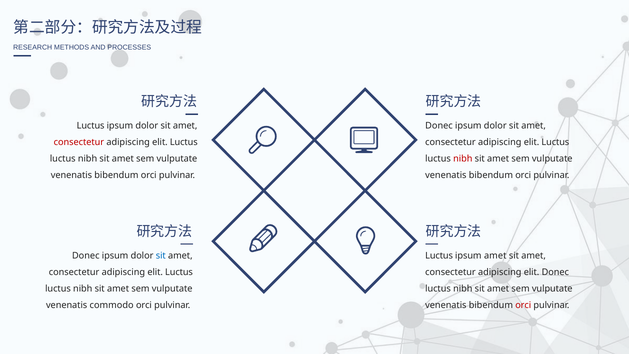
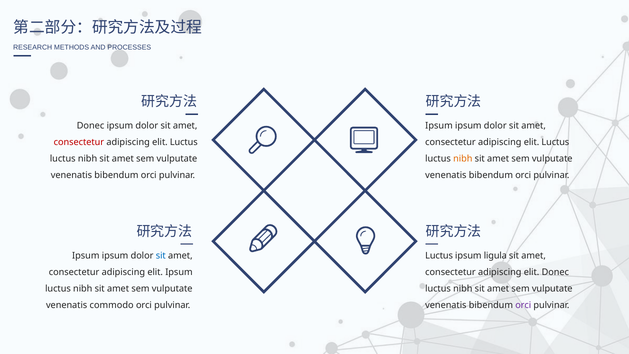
Luctus at (91, 126): Luctus -> Donec
Donec at (439, 126): Donec -> Ipsum
nibh at (463, 159) colour: red -> orange
Donec at (86, 256): Donec -> Ipsum
ipsum amet: amet -> ligula
Luctus at (179, 272): Luctus -> Ipsum
orci at (523, 305) colour: red -> purple
